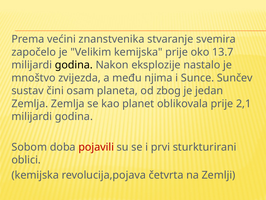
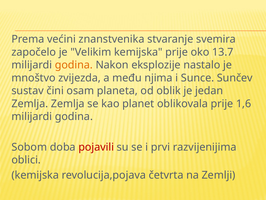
godina at (74, 65) colour: black -> orange
zbog: zbog -> oblik
2,1: 2,1 -> 1,6
sturkturirani: sturkturirani -> razvijenijima
